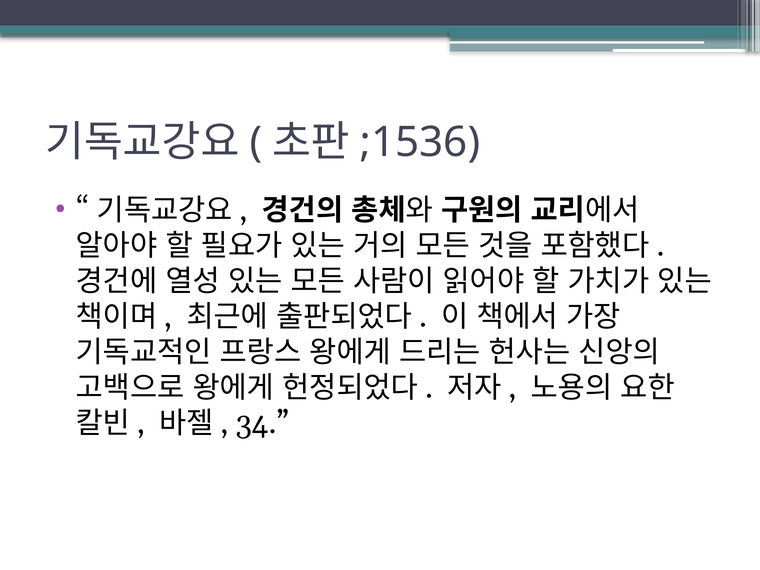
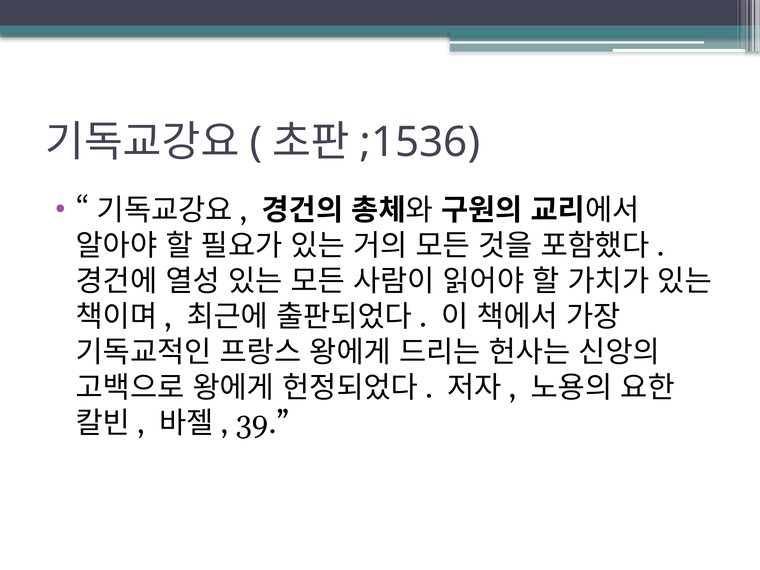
34: 34 -> 39
